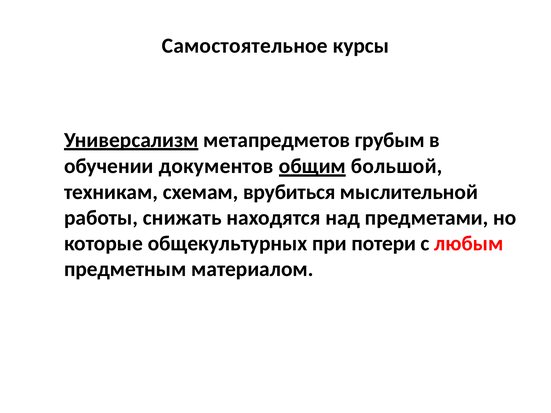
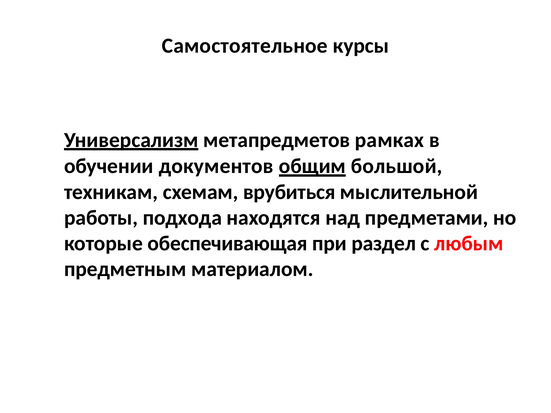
грубым: грубым -> рамках
снижать: снижать -> подхода
общекультурных: общекультурных -> обеспечивающая
потери: потери -> раздел
